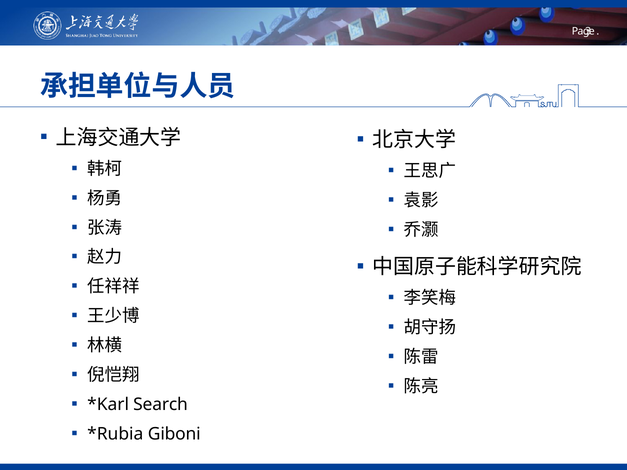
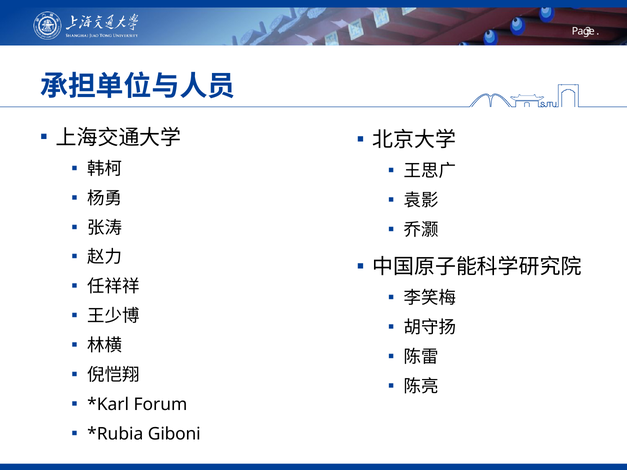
Search: Search -> Forum
